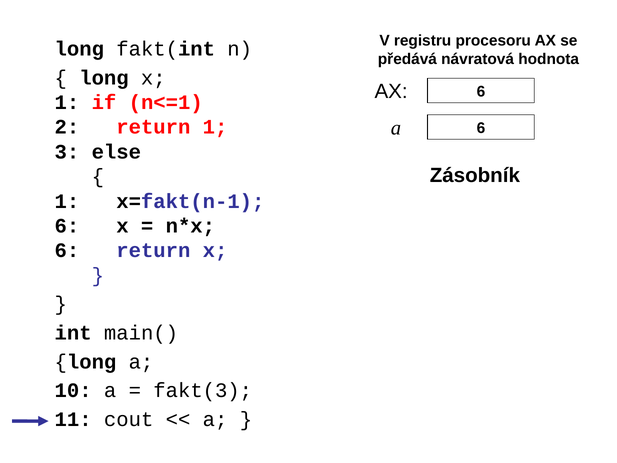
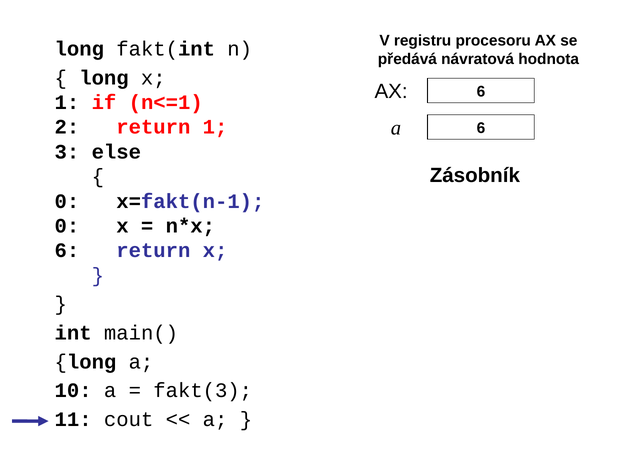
1 at (67, 201): 1 -> 0
6 at (67, 226): 6 -> 0
